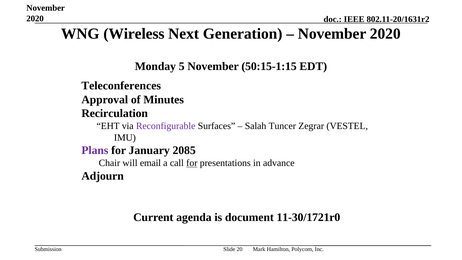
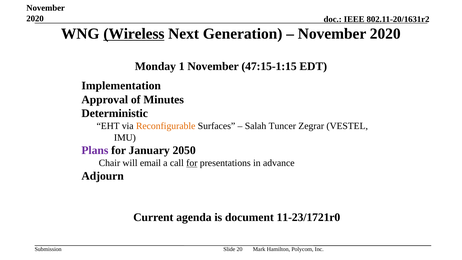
Wireless underline: none -> present
5: 5 -> 1
50:15-1:15: 50:15-1:15 -> 47:15-1:15
Teleconferences: Teleconferences -> Implementation
Recirculation: Recirculation -> Deterministic
Reconfigurable colour: purple -> orange
2085: 2085 -> 2050
11-30/1721r0: 11-30/1721r0 -> 11-23/1721r0
